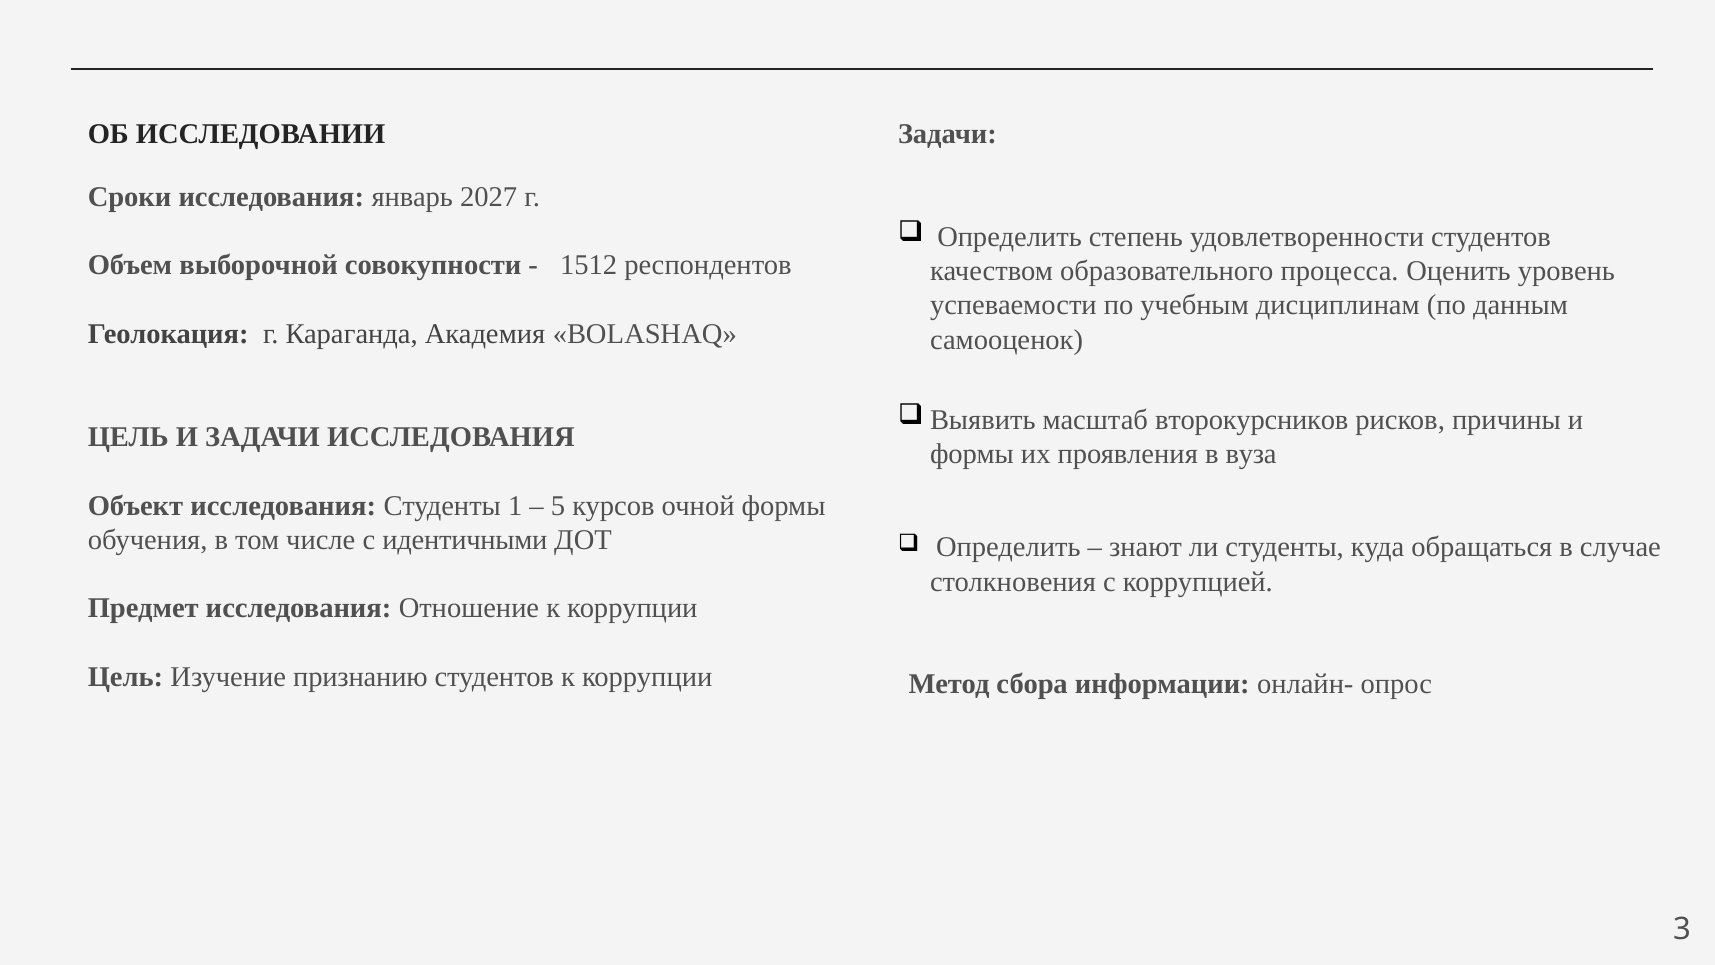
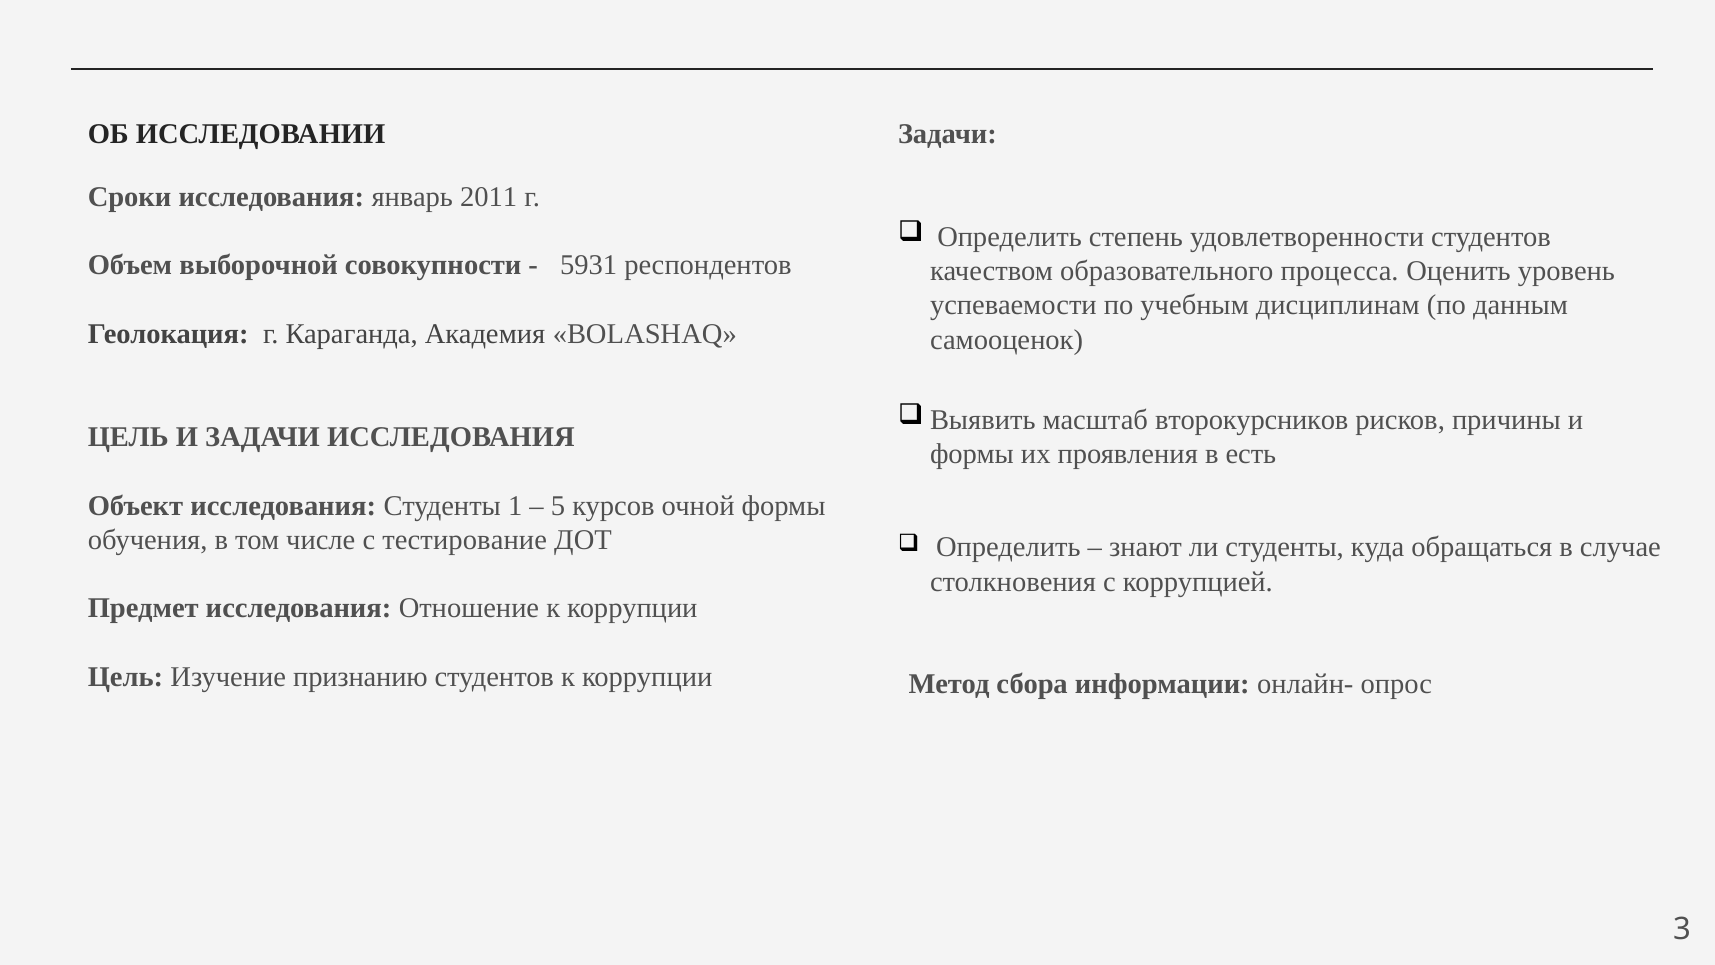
2027: 2027 -> 2011
1512: 1512 -> 5931
вуза: вуза -> есть
идентичными: идентичными -> тестирование
